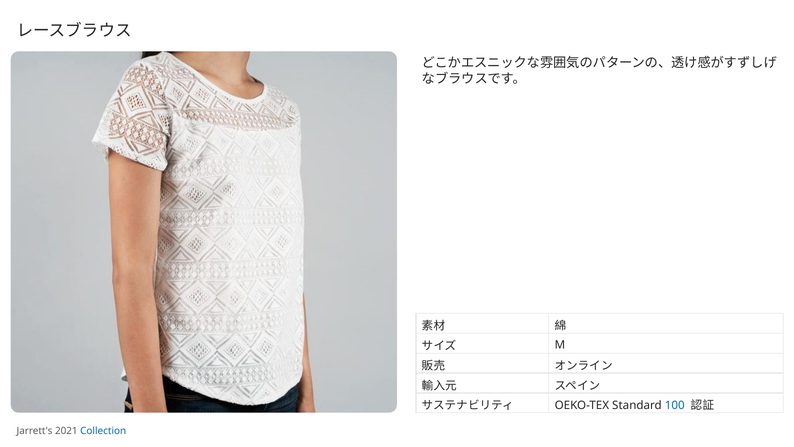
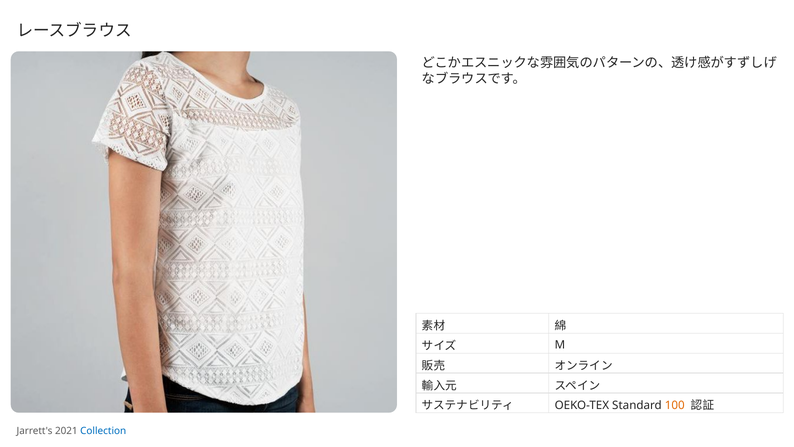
100 colour: blue -> orange
